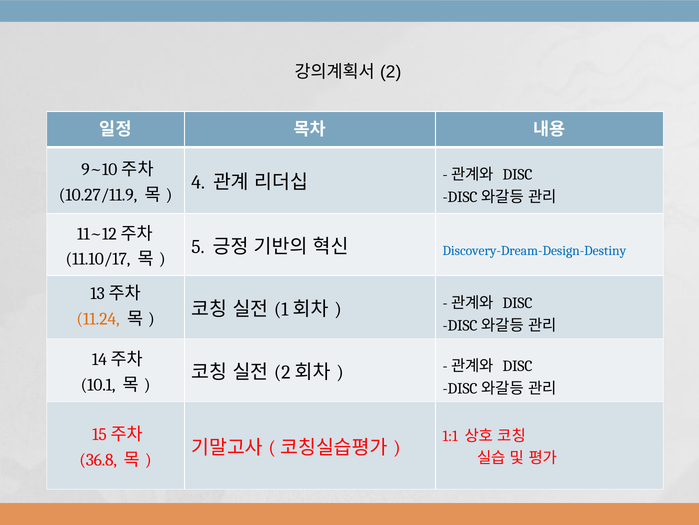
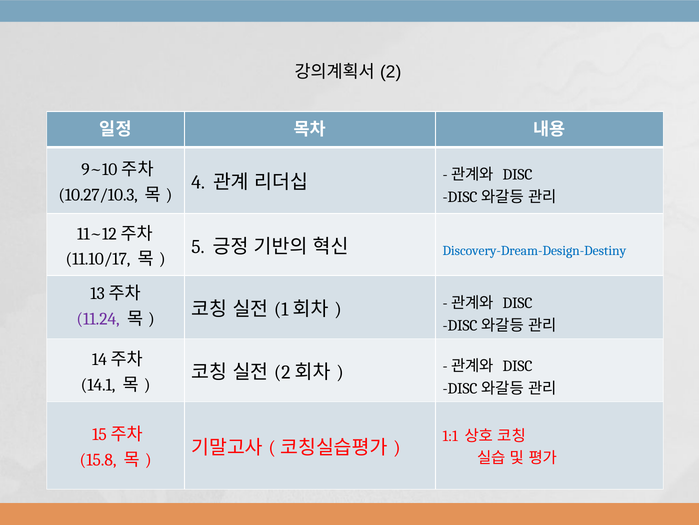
10.27/11.9: 10.27/11.9 -> 10.27/10.3
11.24 colour: orange -> purple
10.1: 10.1 -> 14.1
36.8: 36.8 -> 15.8
